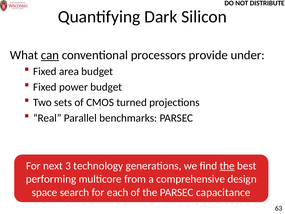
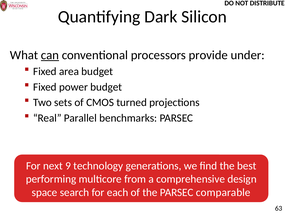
3: 3 -> 9
the at (227, 166) underline: present -> none
capacitance: capacitance -> comparable
